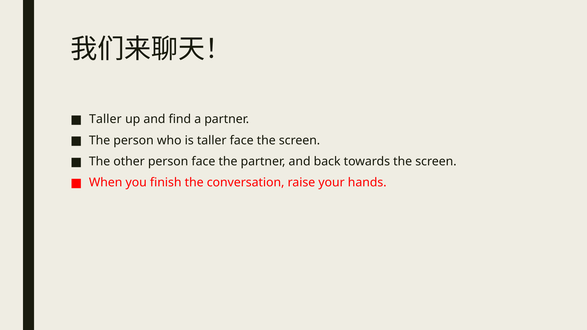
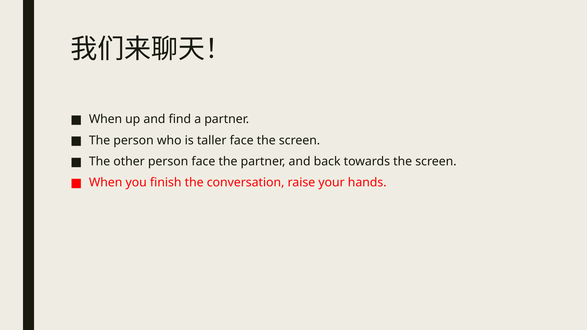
Taller at (105, 119): Taller -> When
